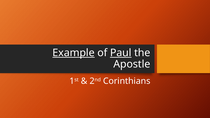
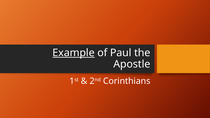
Paul underline: present -> none
